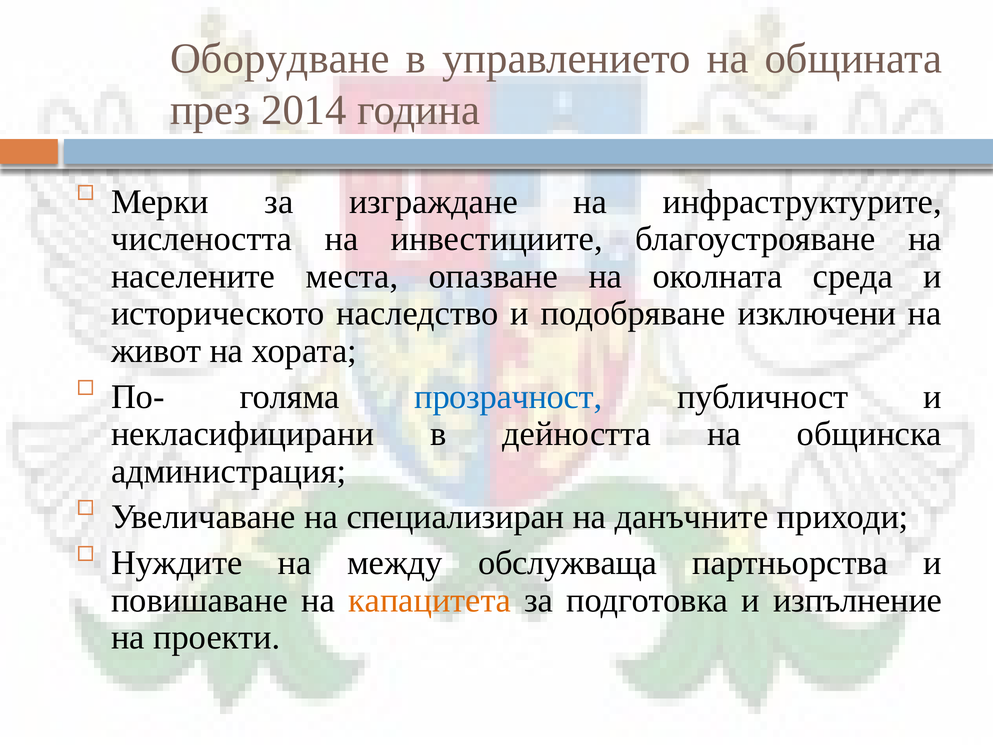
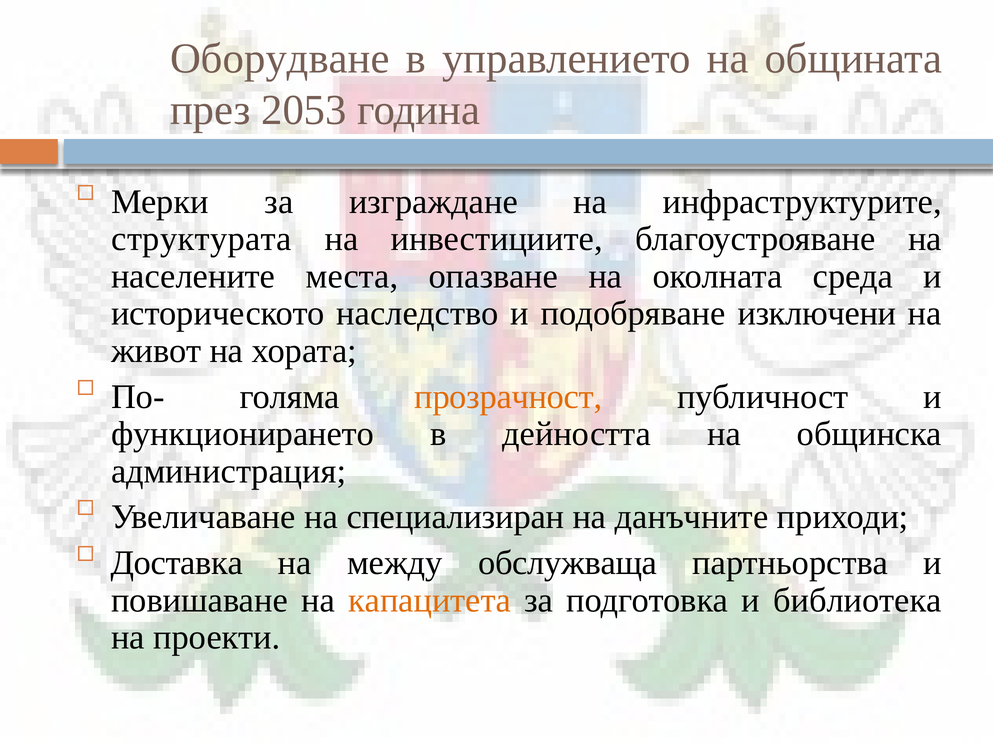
2014: 2014 -> 2053
числеността: числеността -> структурата
прозрачност colour: blue -> orange
некласифицирани: некласифицирани -> функционирането
Нуждите: Нуждите -> Доставка
изпълнение: изпълнение -> библиотека
